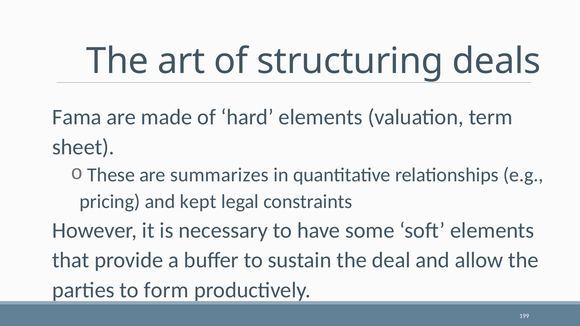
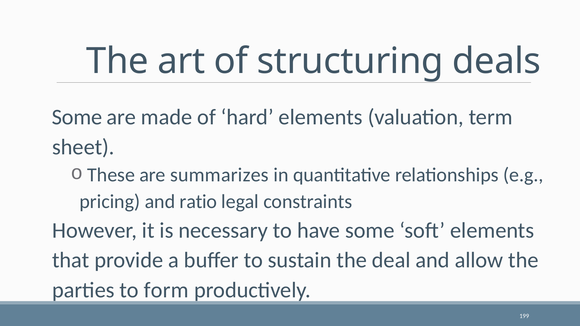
Fama at (77, 117): Fama -> Some
kept: kept -> ratio
